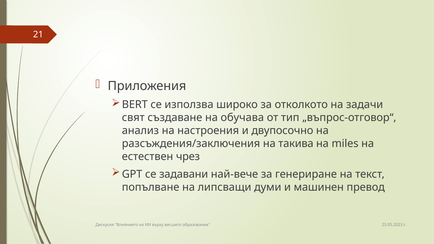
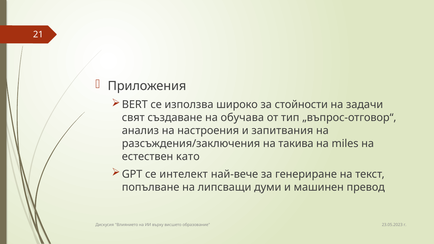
отколкото: отколкото -> стойности
двупосочно: двупосочно -> запитвания
чрез: чрез -> ĸaтo
задавани: задавани -> интелект
